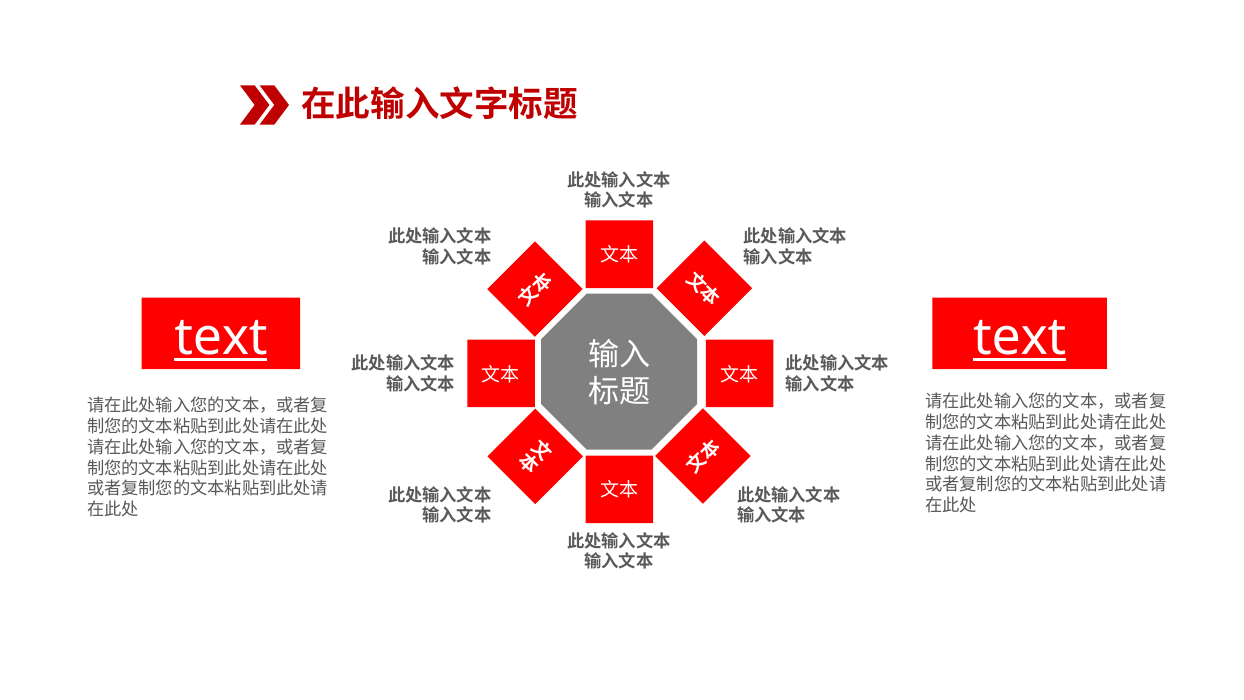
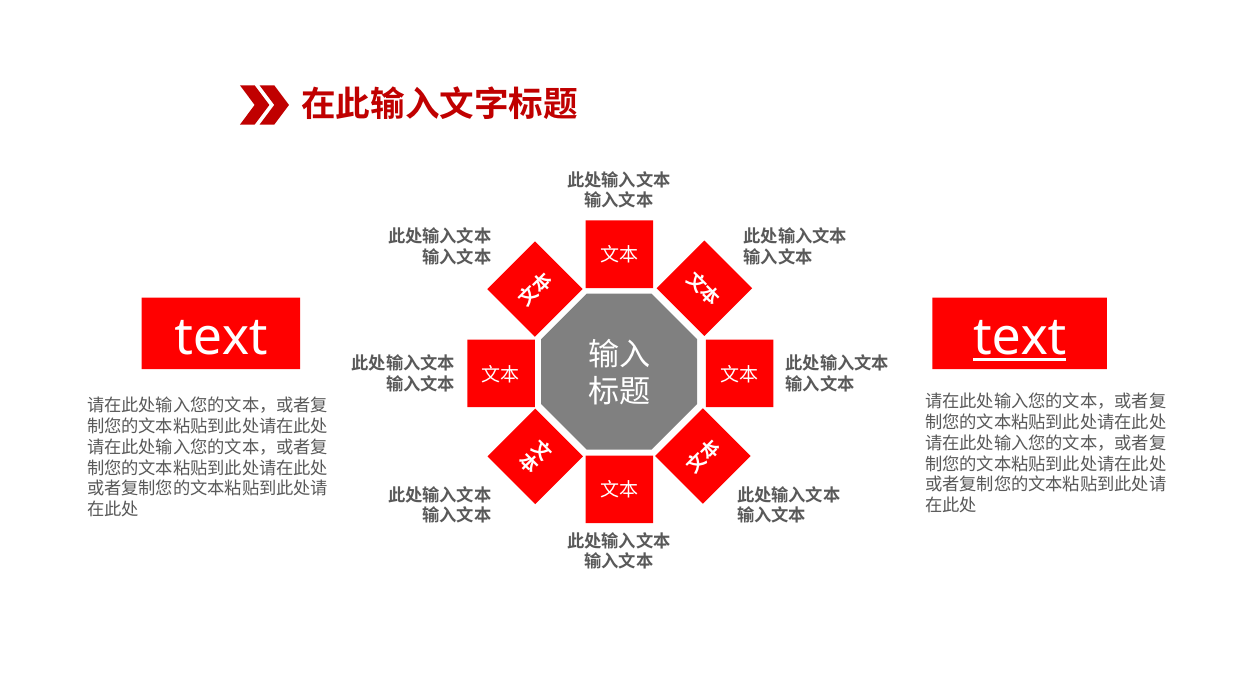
text at (221, 337) underline: present -> none
